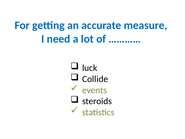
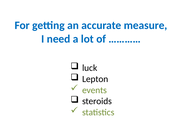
Collide: Collide -> Lepton
